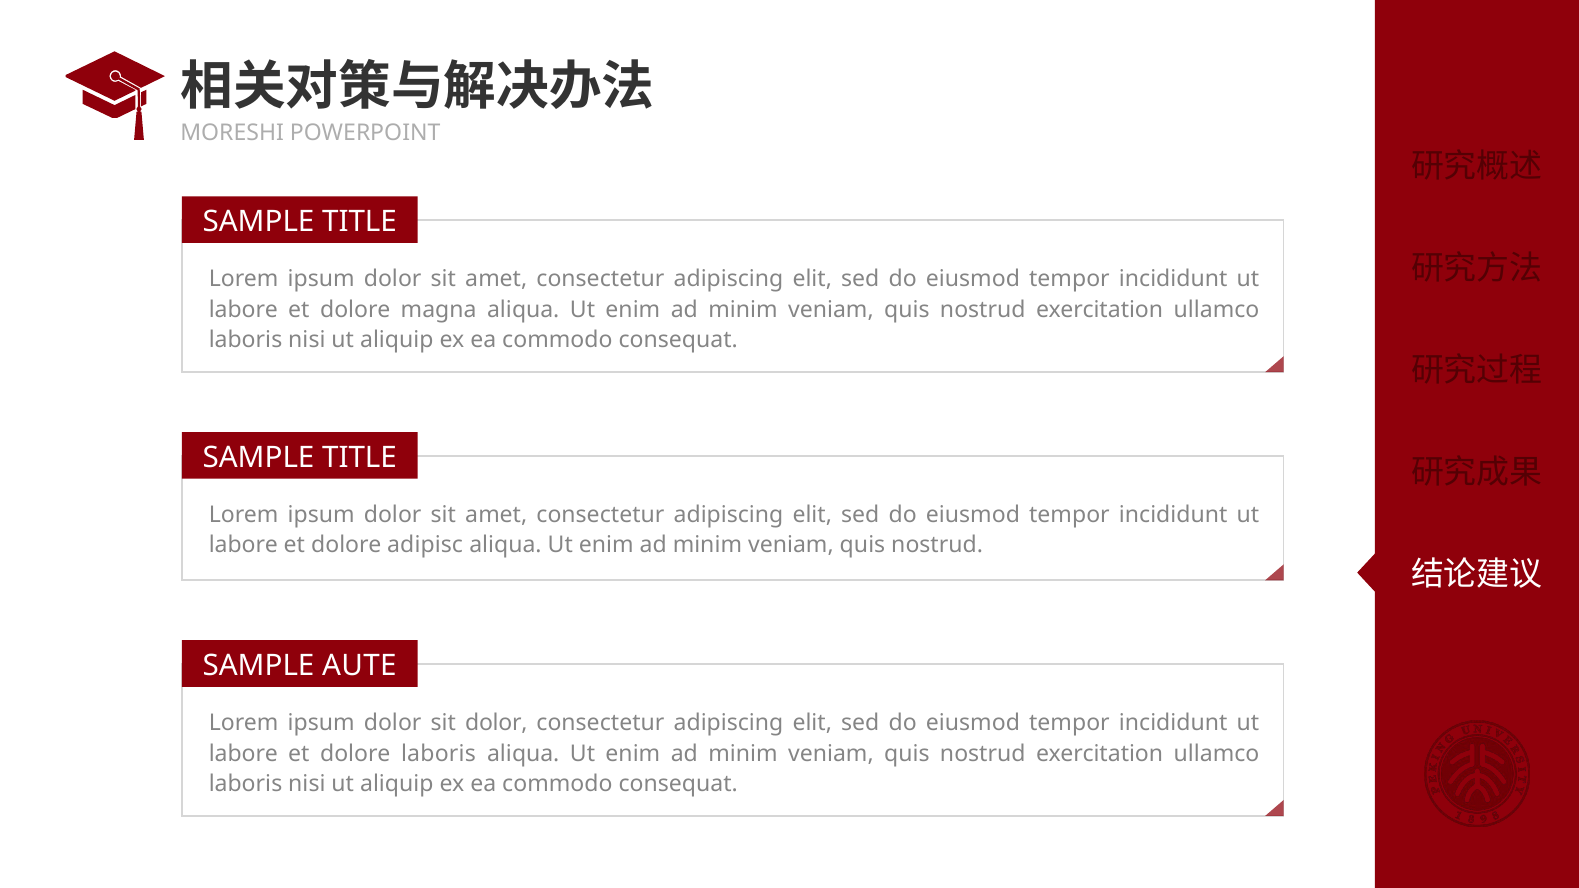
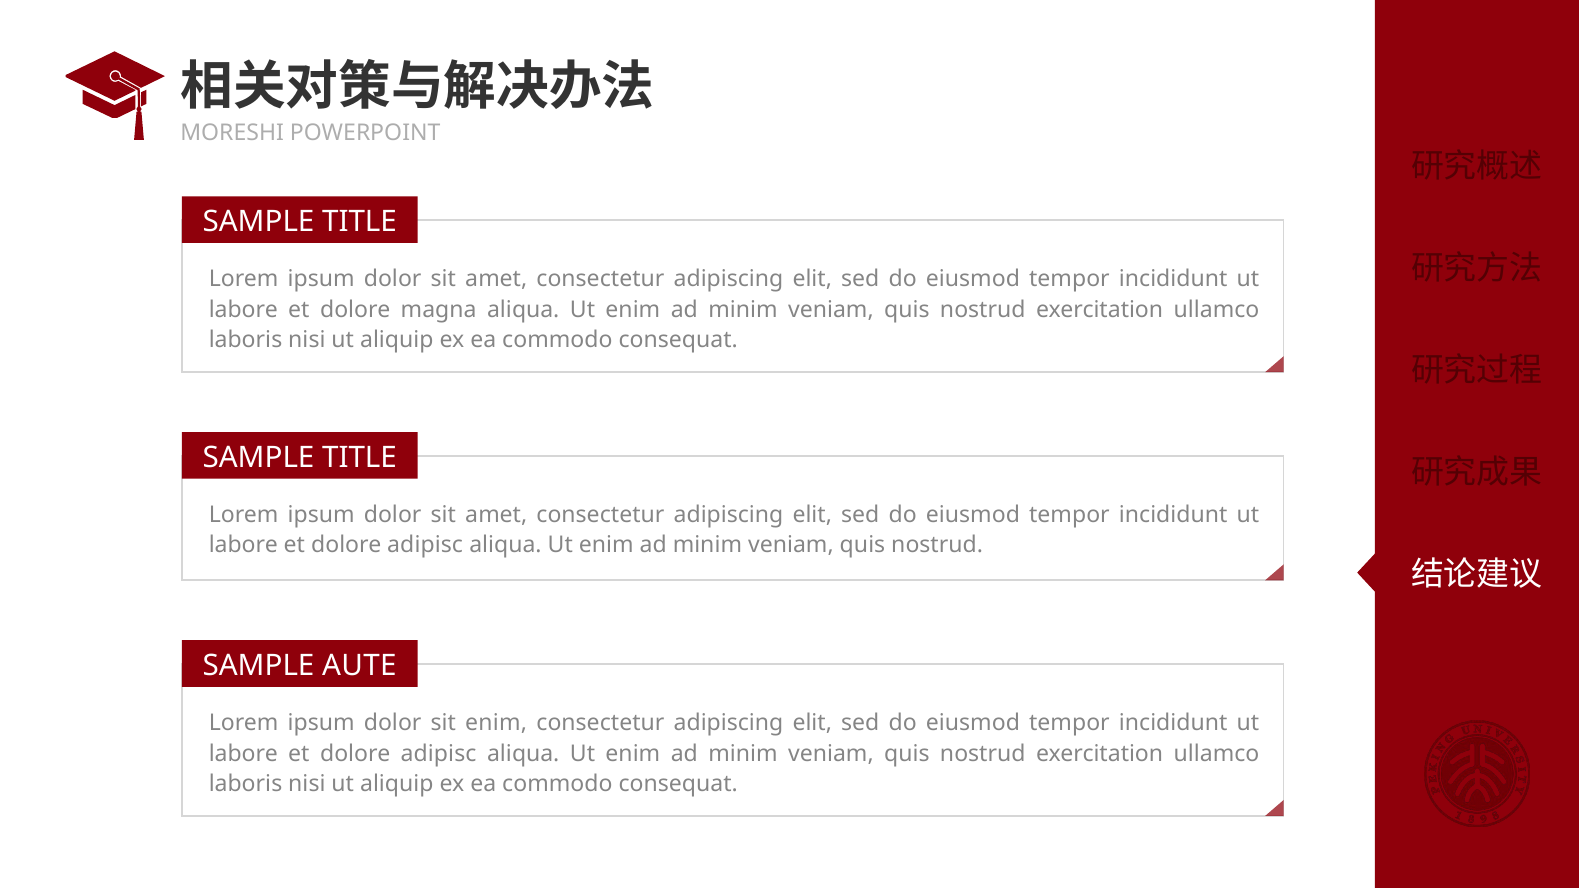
sit dolor: dolor -> enim
laboris at (438, 754): laboris -> adipisc
